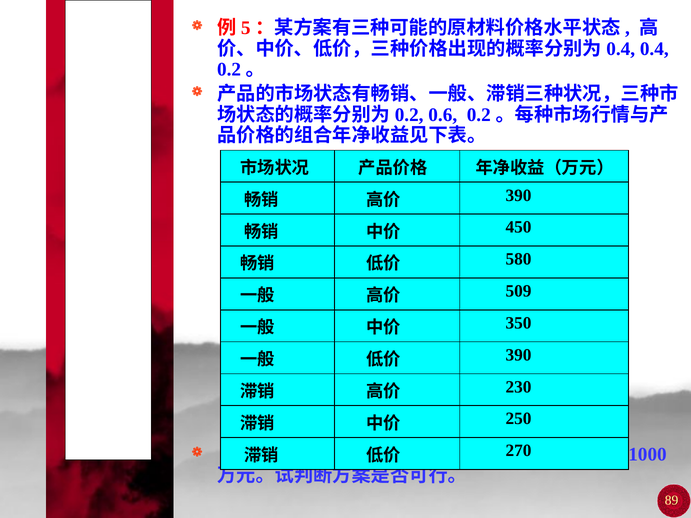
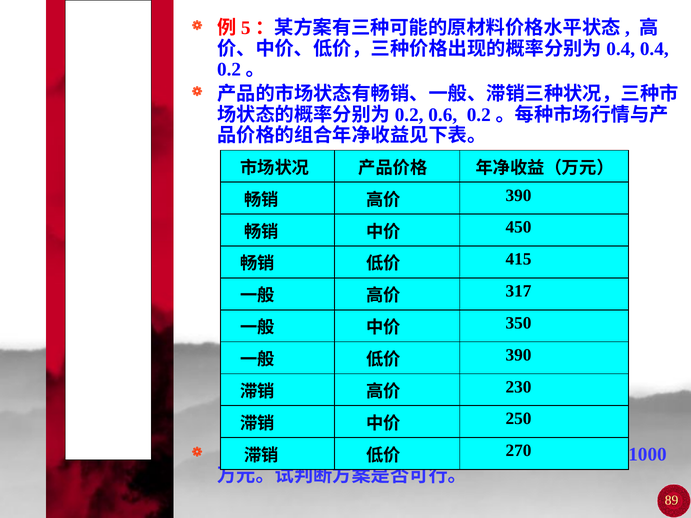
580: 580 -> 415
509: 509 -> 317
